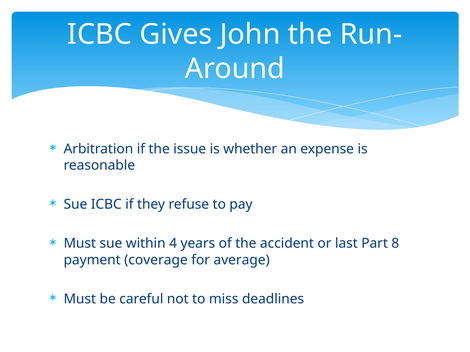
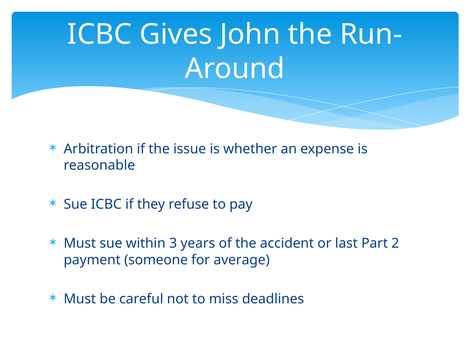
4: 4 -> 3
8: 8 -> 2
coverage: coverage -> someone
